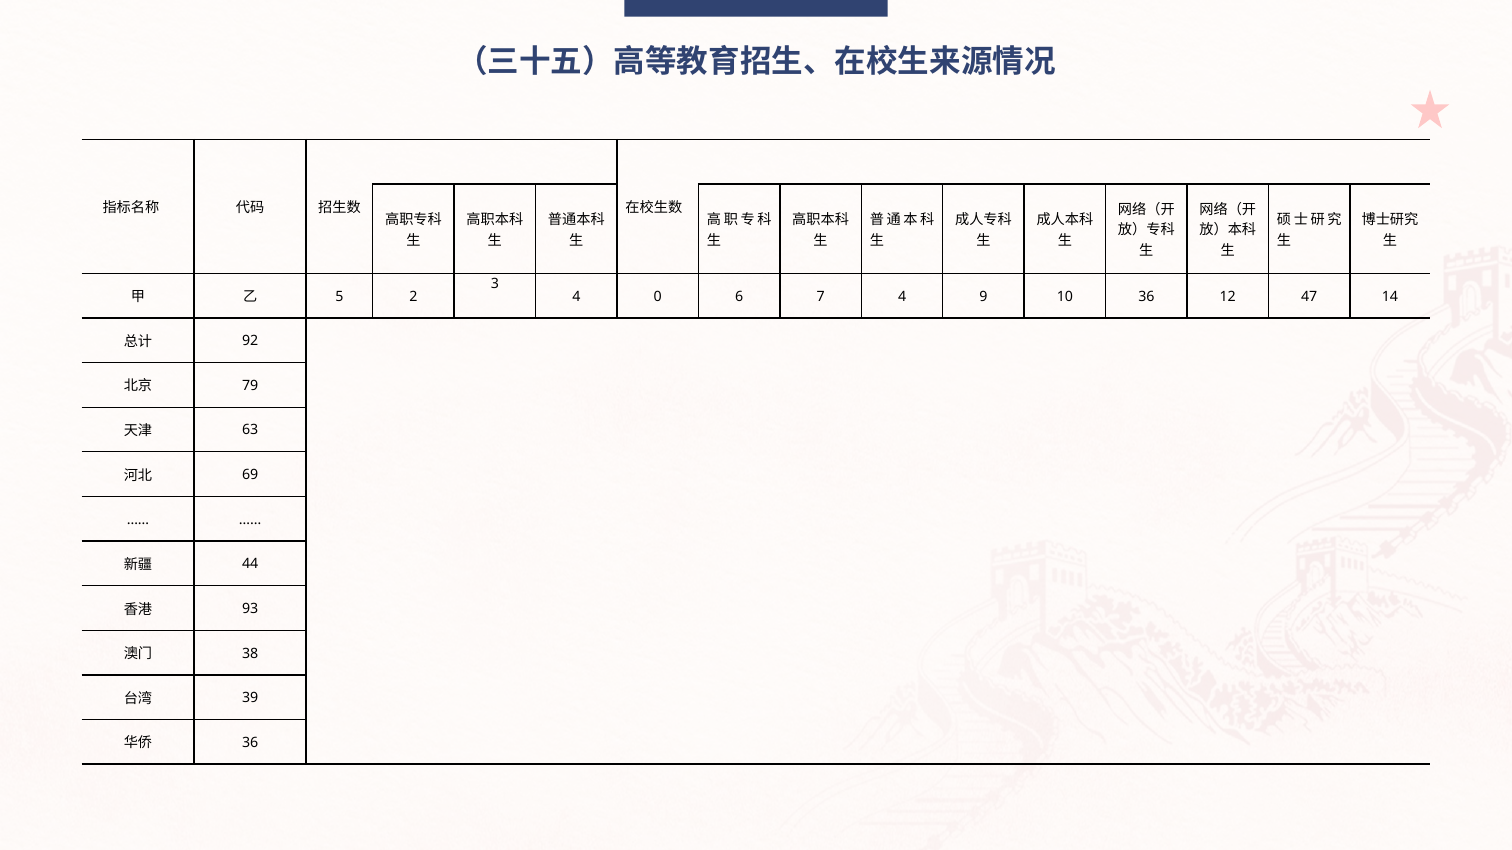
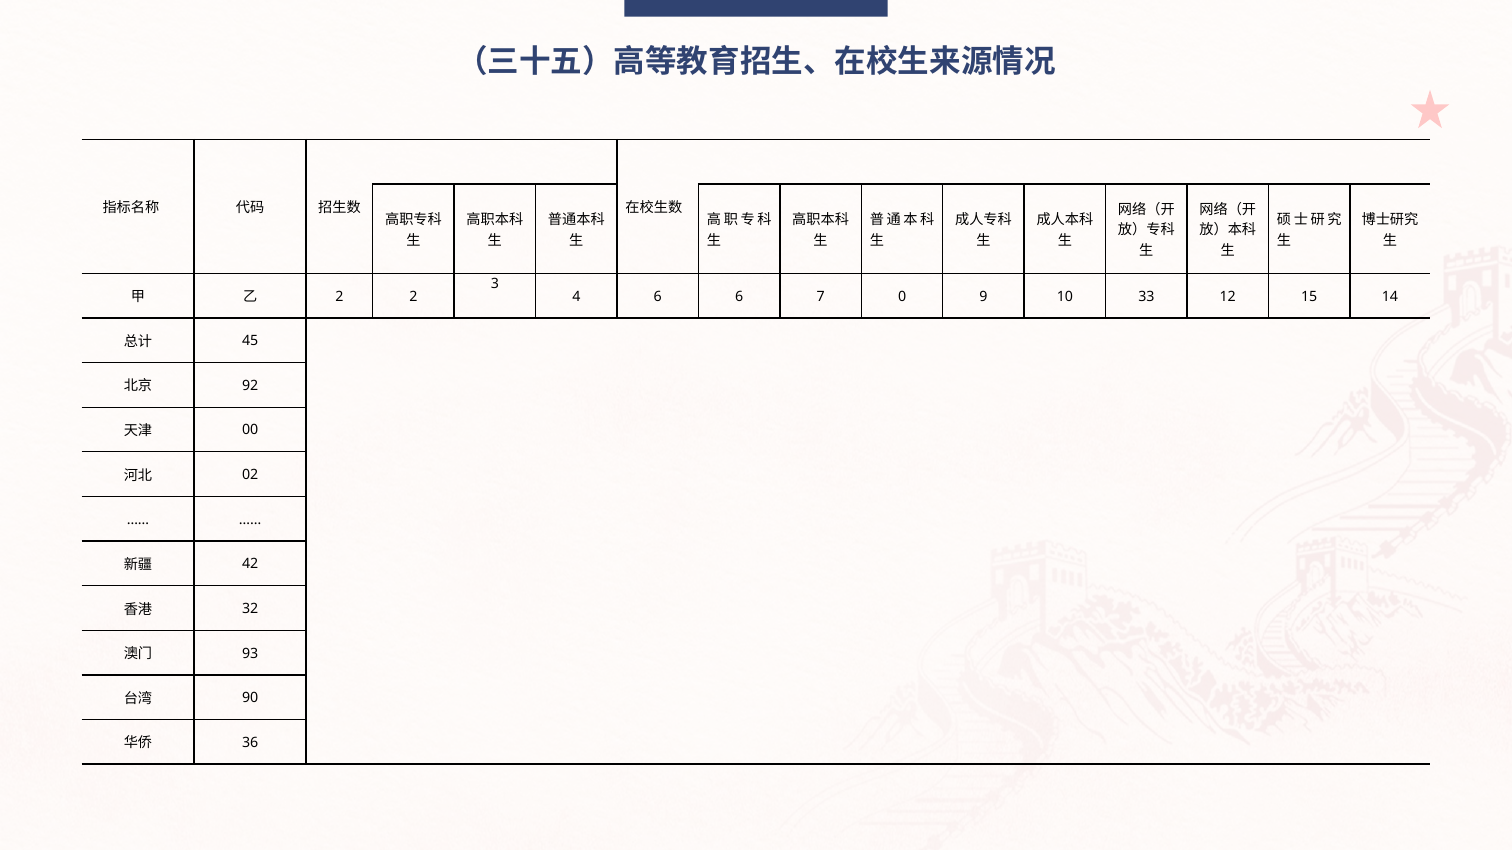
5 at (339, 297): 5 -> 2
4 0: 0 -> 6
7 4: 4 -> 0
10 36: 36 -> 33
47: 47 -> 15
92: 92 -> 45
79: 79 -> 92
63: 63 -> 00
69: 69 -> 02
44: 44 -> 42
93: 93 -> 32
38: 38 -> 93
39: 39 -> 90
